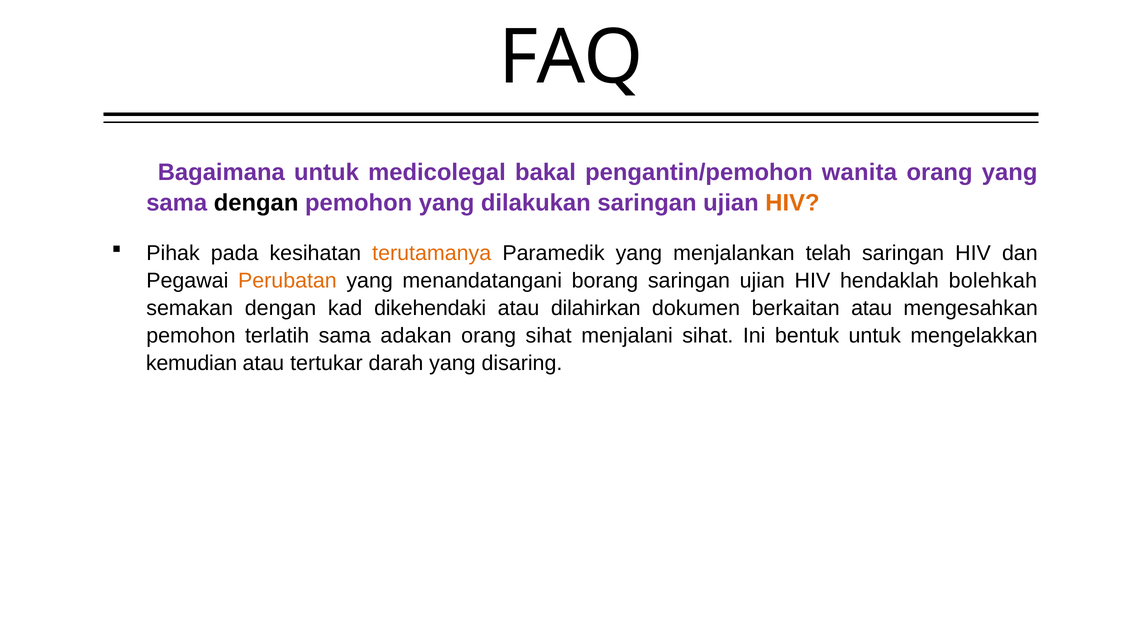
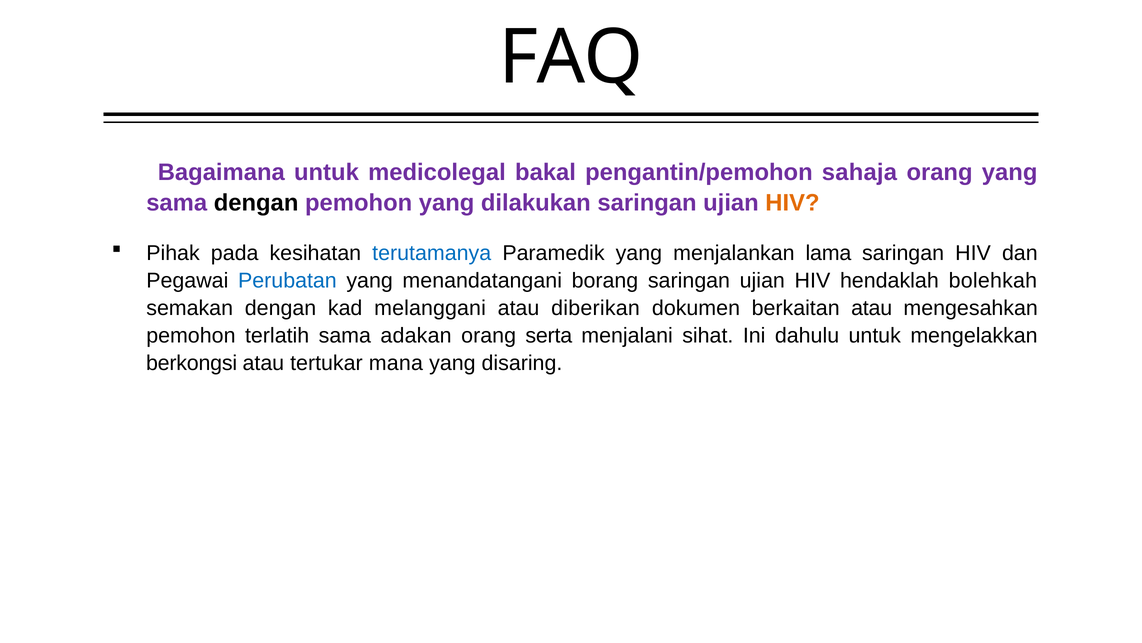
wanita: wanita -> sahaja
terutamanya colour: orange -> blue
telah: telah -> lama
Perubatan colour: orange -> blue
dikehendaki: dikehendaki -> melanggani
dilahirkan: dilahirkan -> diberikan
orang sihat: sihat -> serta
bentuk: bentuk -> dahulu
kemudian: kemudian -> berkongsi
darah: darah -> mana
